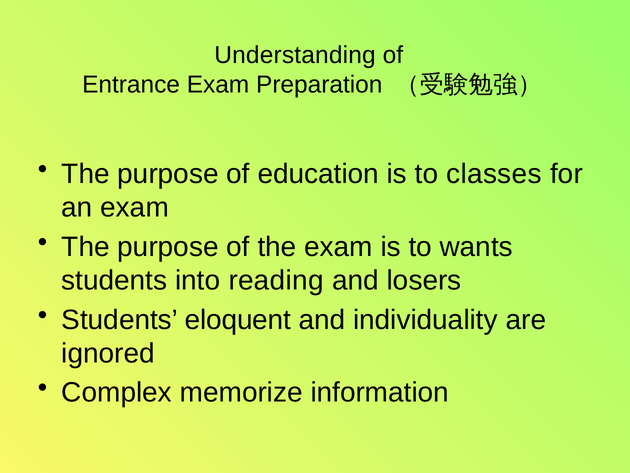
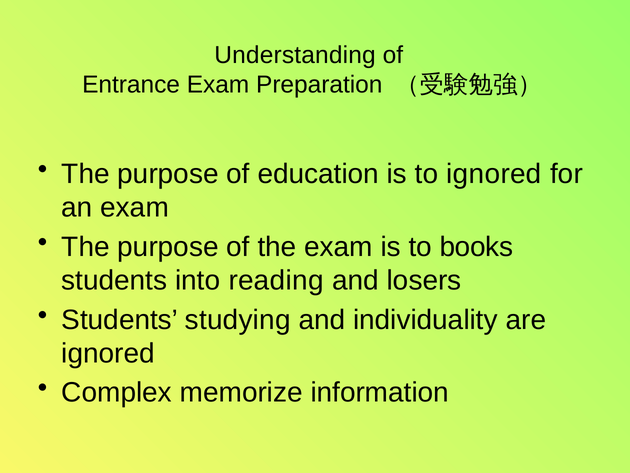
to classes: classes -> ignored
wants: wants -> books
eloquent: eloquent -> studying
